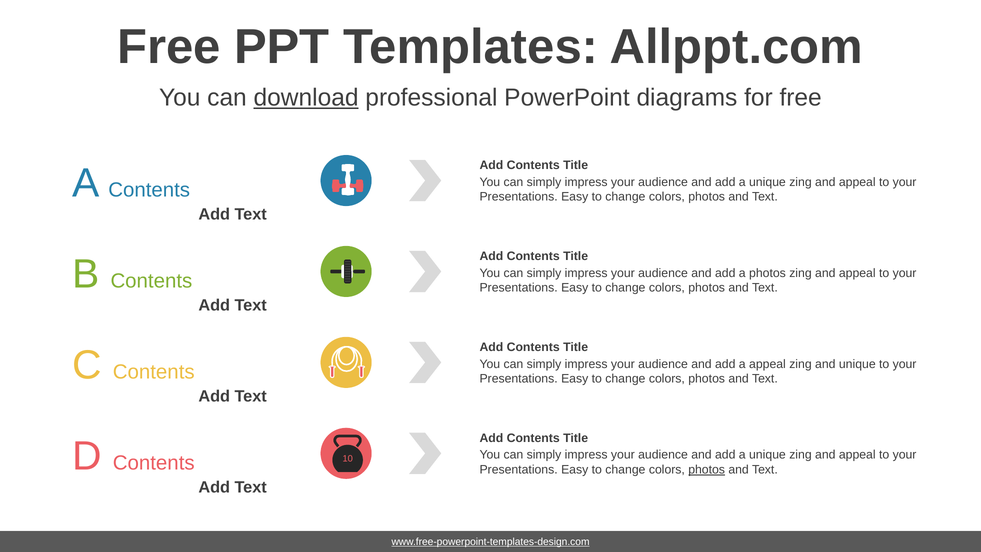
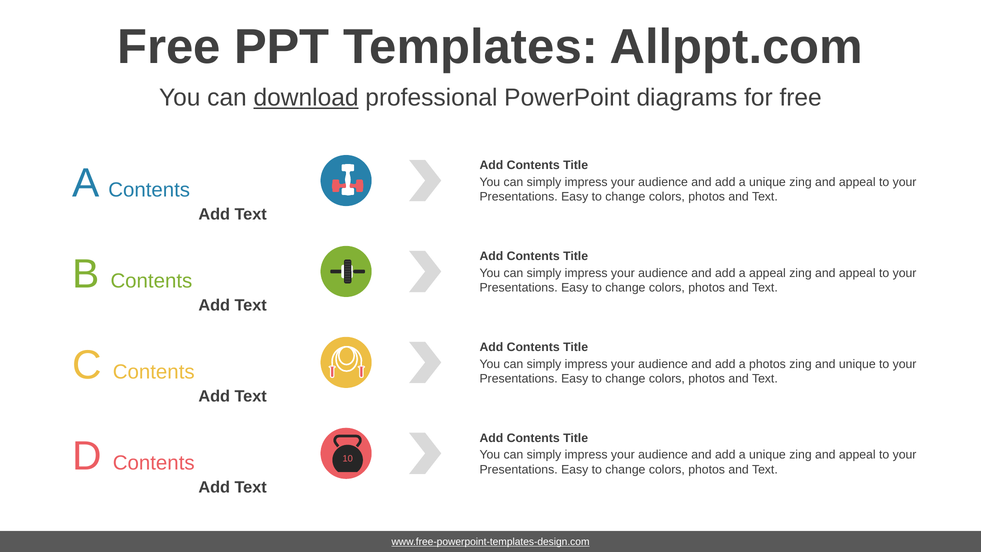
a photos: photos -> appeal
a appeal: appeal -> photos
photos at (707, 469) underline: present -> none
